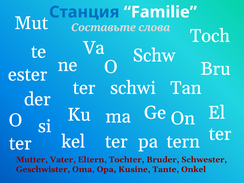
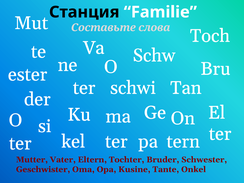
Станция colour: blue -> black
